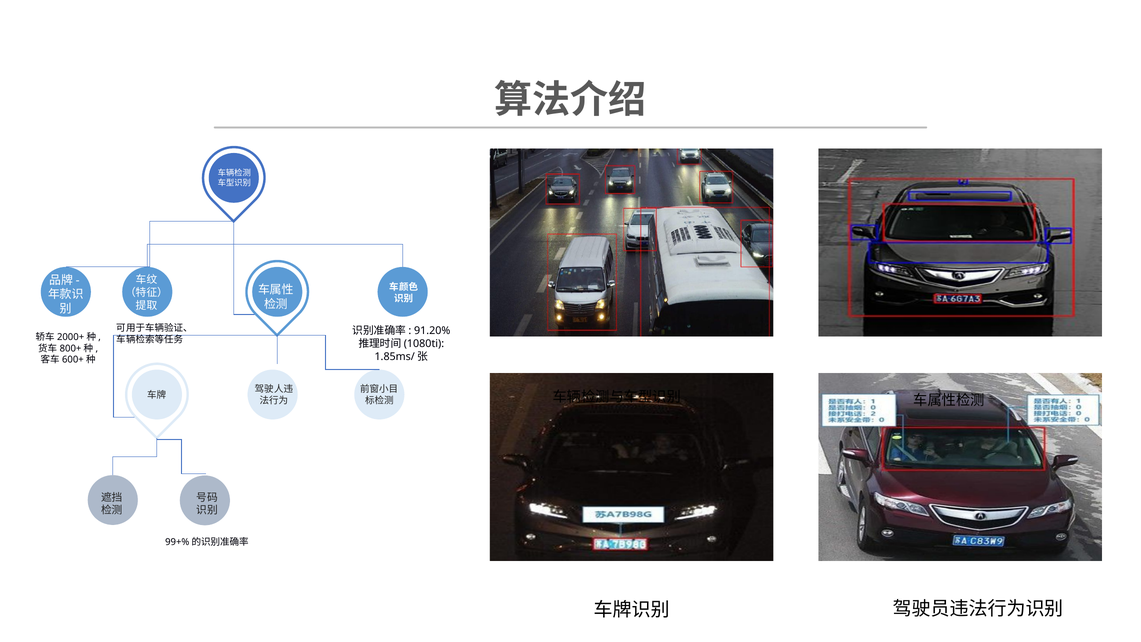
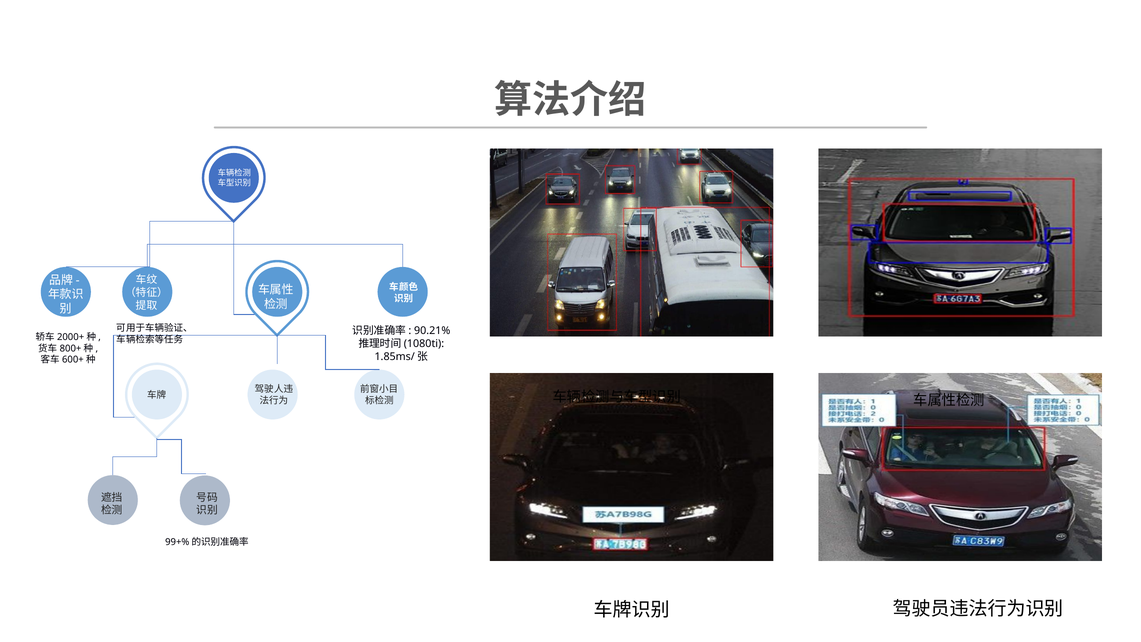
91.20%: 91.20% -> 90.21%
